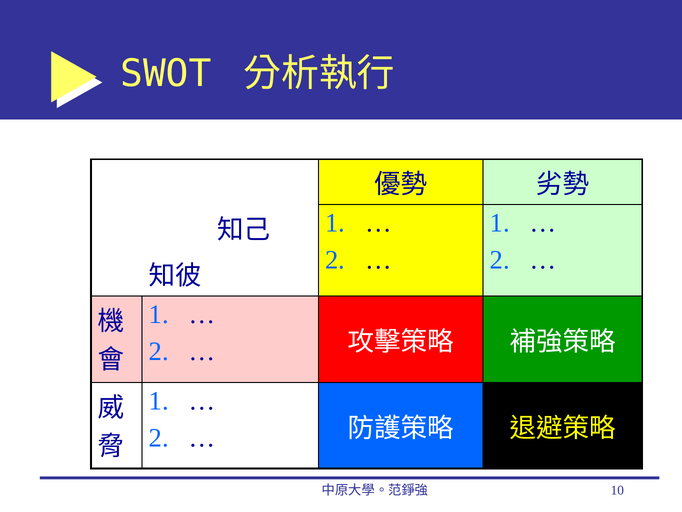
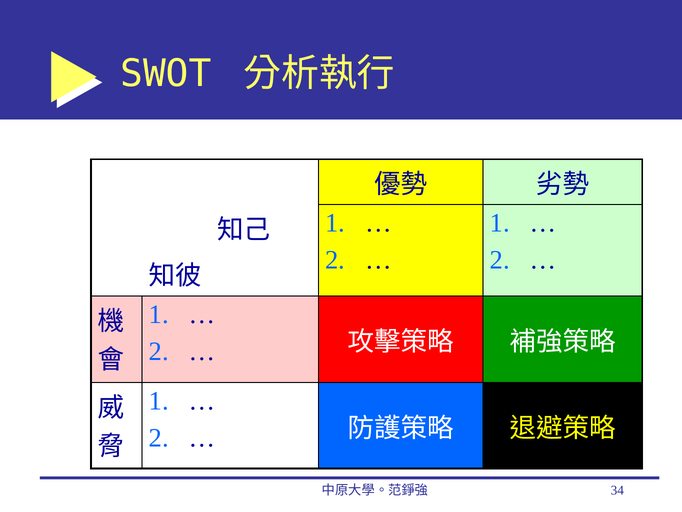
10: 10 -> 34
